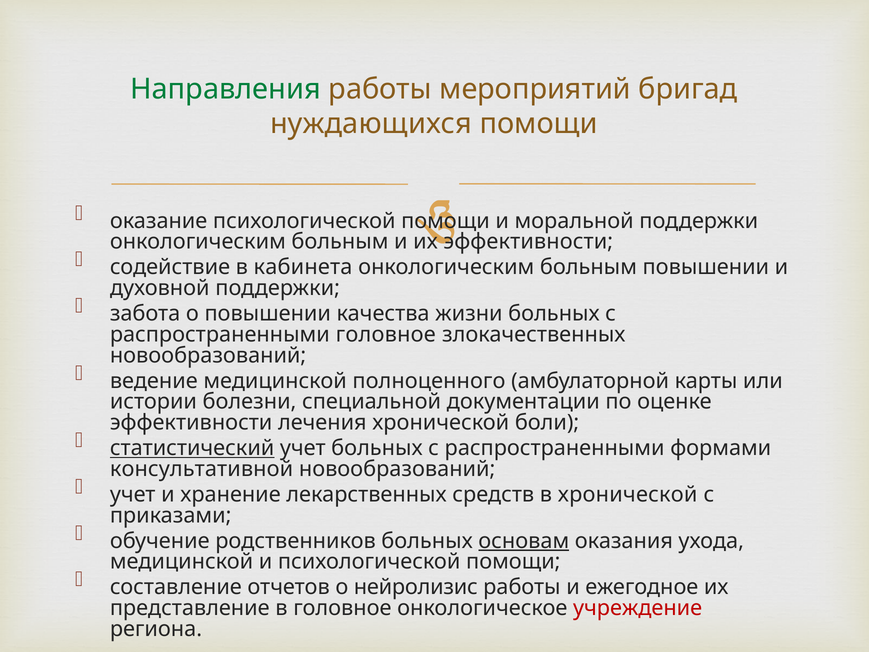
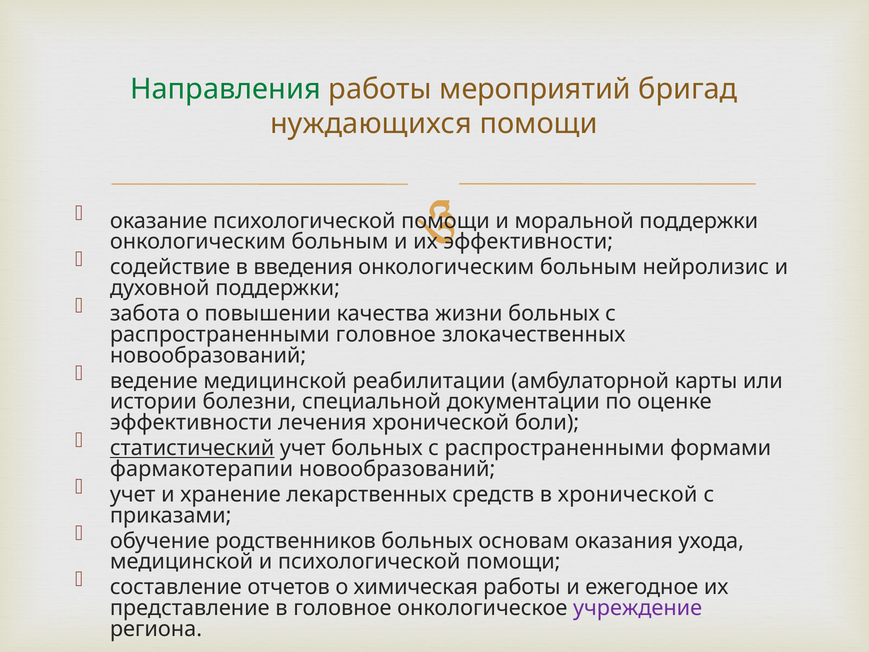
кабинета: кабинета -> введения
больным повышении: повышении -> нейролизис
полноценного: полноценного -> реабилитации
консультативной: консультативной -> фармакотерапии
основам underline: present -> none
нейролизис: нейролизис -> химическая
учреждение colour: red -> purple
